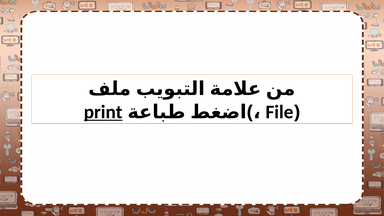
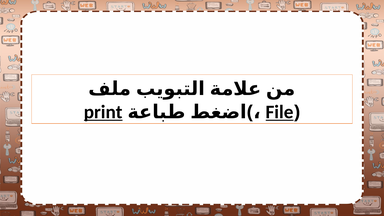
File underline: none -> present
